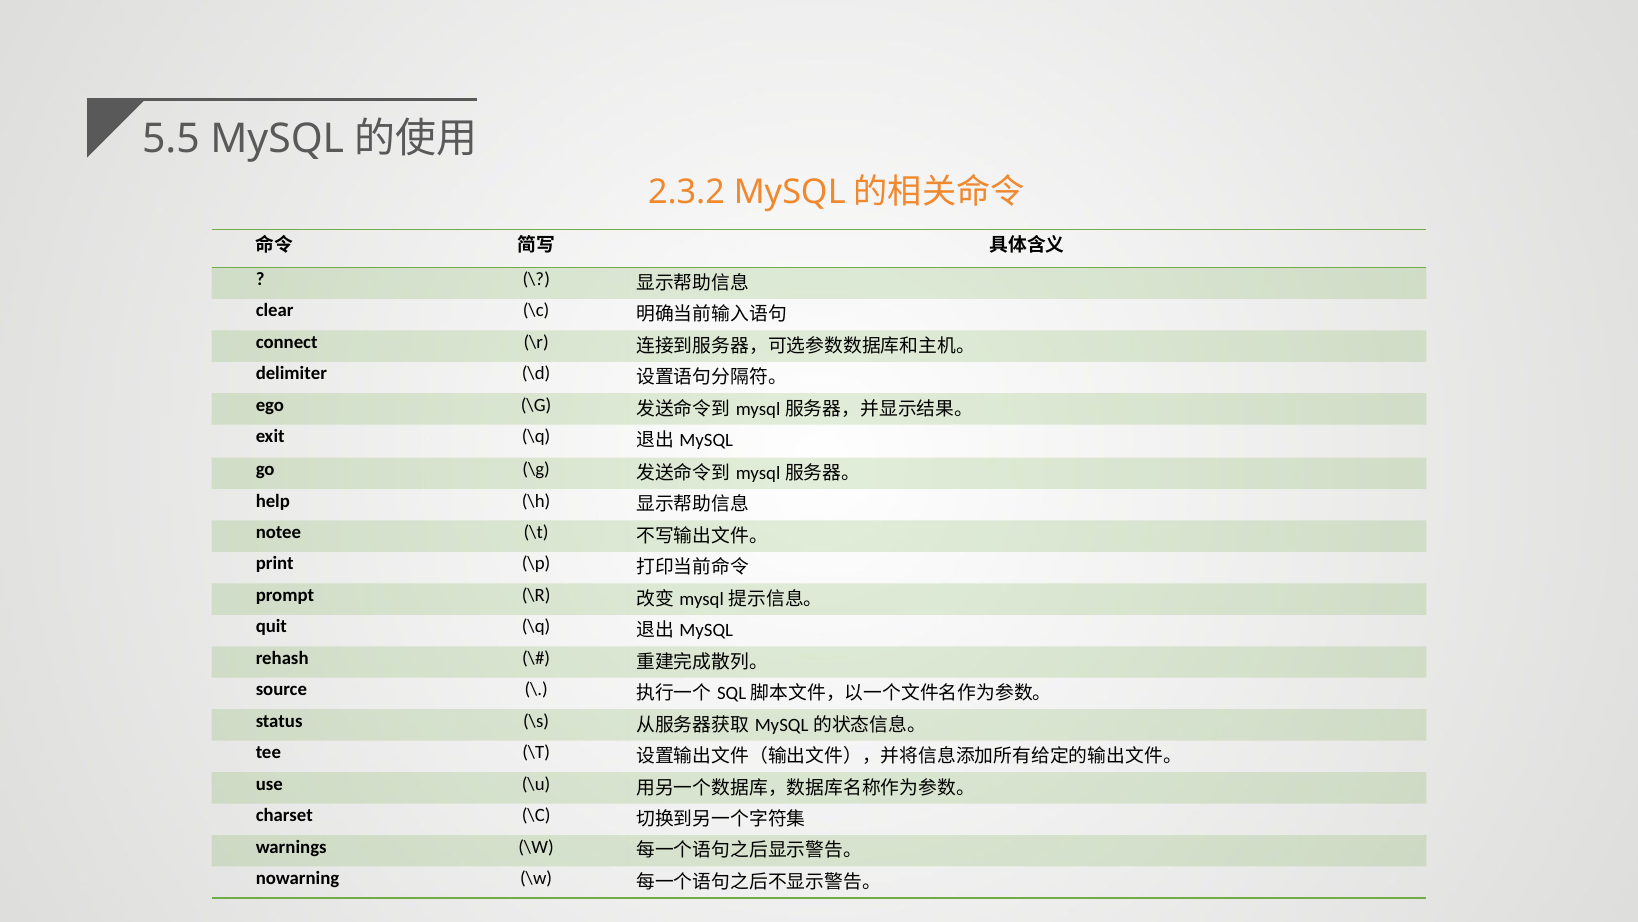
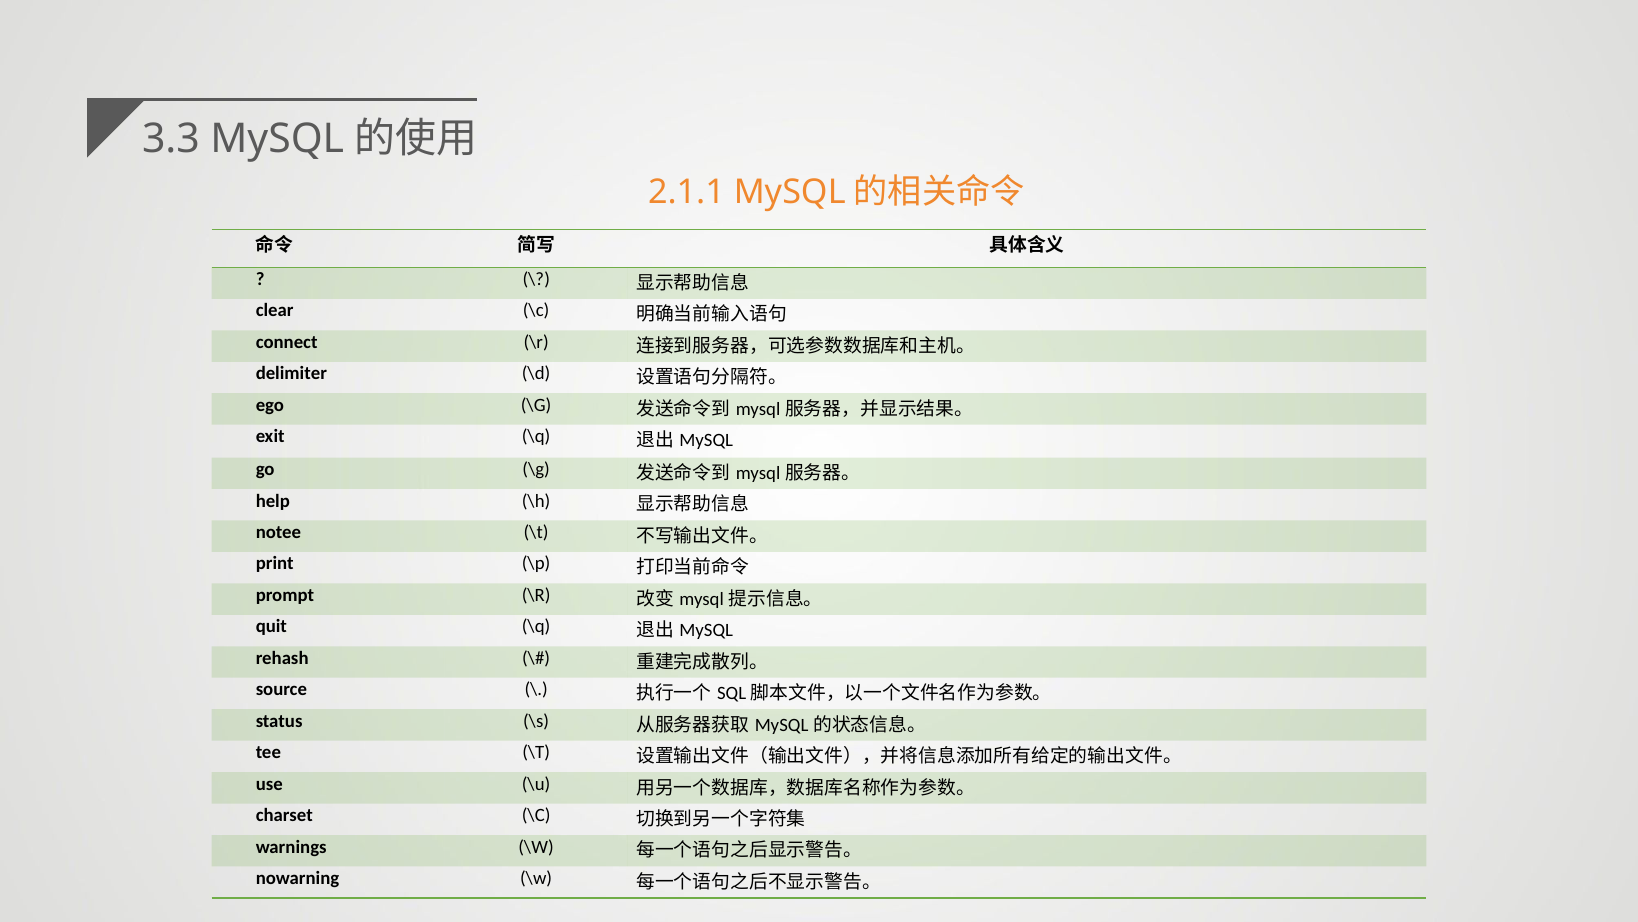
5.5: 5.5 -> 3.3
2.3.2: 2.3.2 -> 2.1.1
